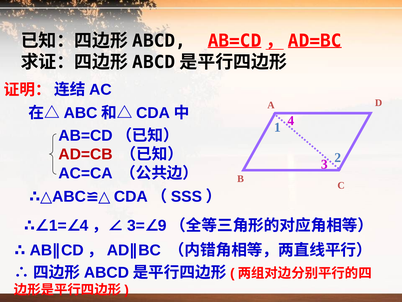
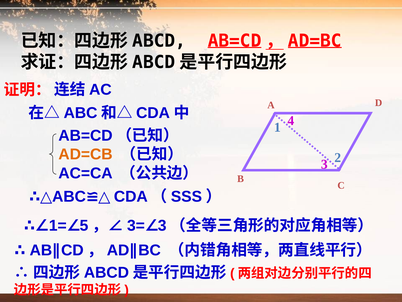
AD=CB colour: red -> orange
4 at (84, 225): 4 -> 5
9 at (162, 225): 9 -> 3
